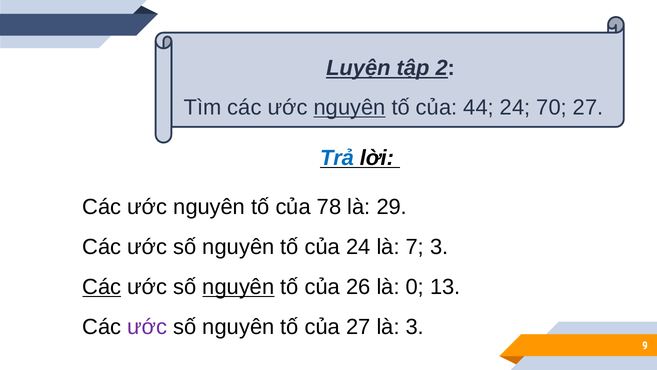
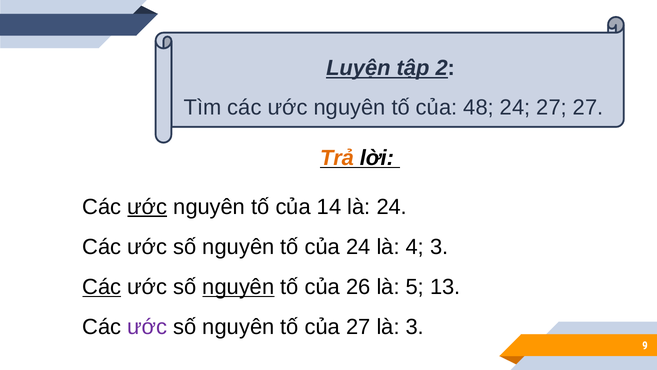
nguyên at (350, 108) underline: present -> none
44: 44 -> 48
24 70: 70 -> 27
Trả colour: blue -> orange
ước at (147, 207) underline: none -> present
78: 78 -> 14
là 29: 29 -> 24
7: 7 -> 4
0: 0 -> 5
